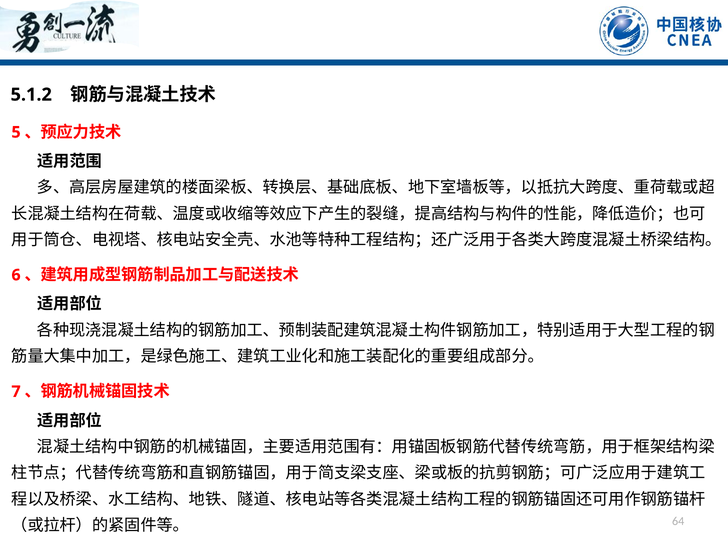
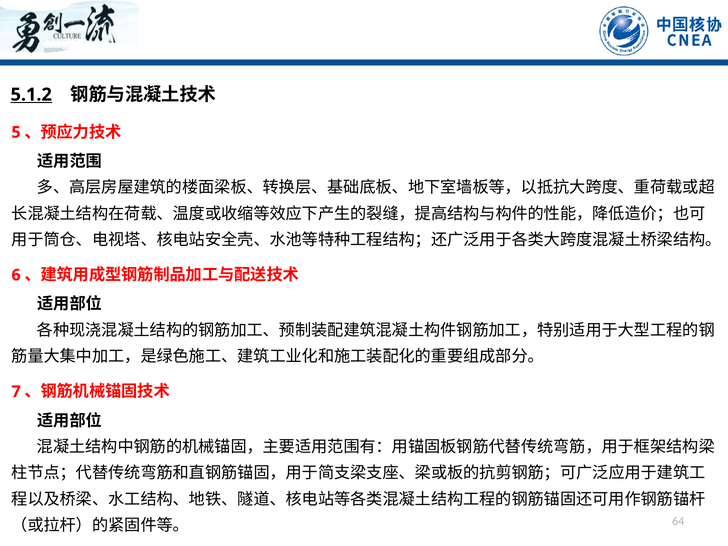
5.1.2 underline: none -> present
